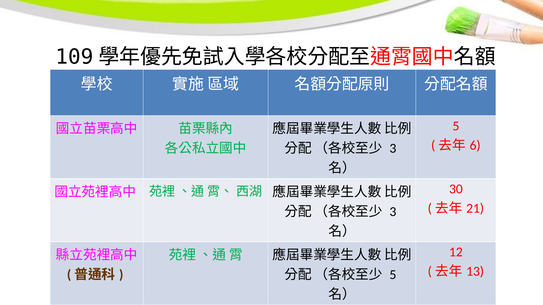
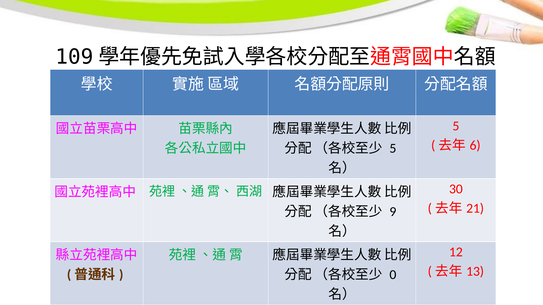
3 at (393, 149): 3 -> 5
3 at (393, 212): 3 -> 9
5 at (393, 275): 5 -> 0
